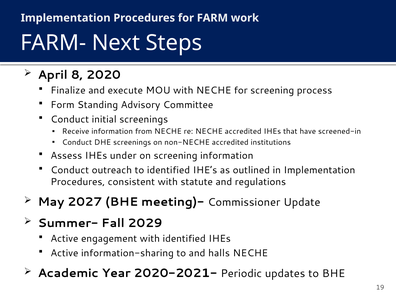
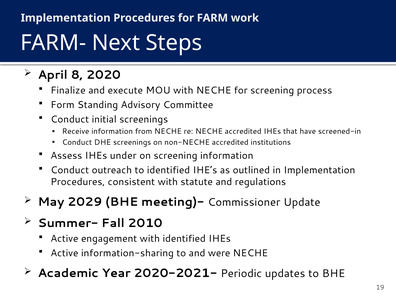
2027: 2027 -> 2029
2029: 2029 -> 2010
halls: halls -> were
